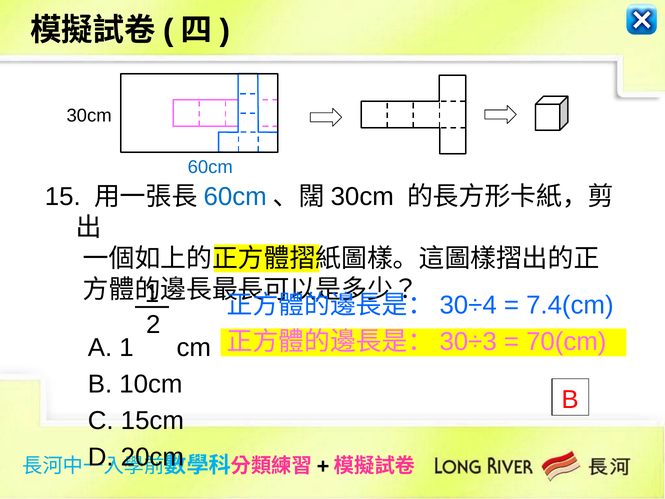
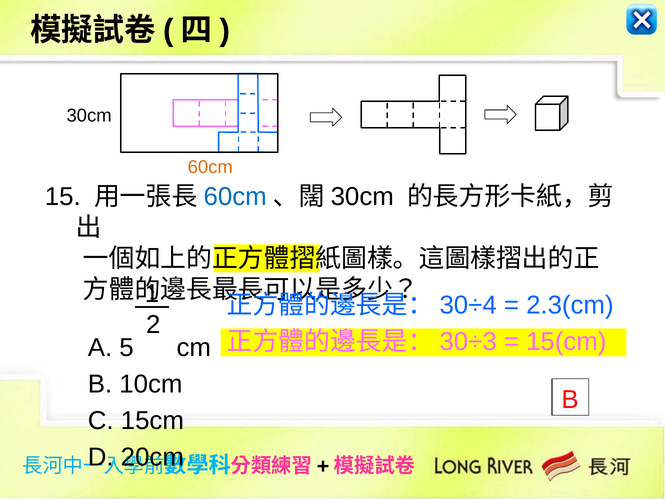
60cm at (210, 167) colour: blue -> orange
7.4(cm: 7.4(cm -> 2.3(cm
70(cm: 70(cm -> 15(cm
A 1: 1 -> 5
